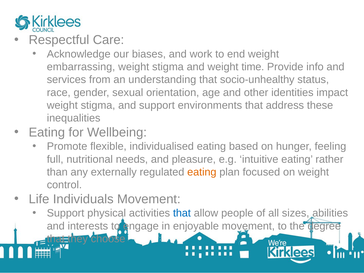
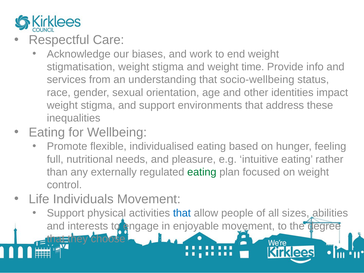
embarrassing: embarrassing -> stigmatisation
socio-unhealthy: socio-unhealthy -> socio-wellbeing
eating at (202, 172) colour: orange -> green
